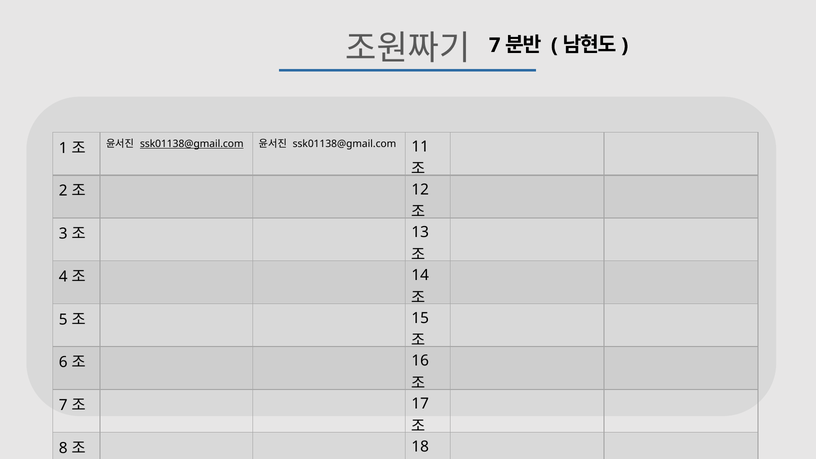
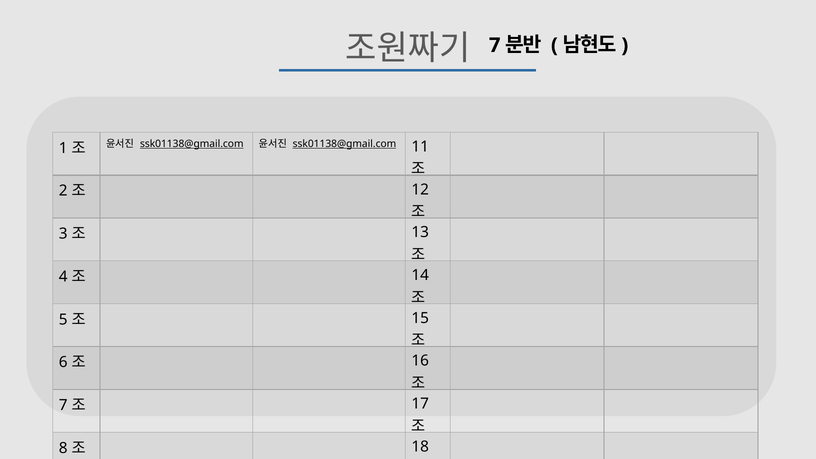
ssk01138@gmail.com at (344, 144) underline: none -> present
